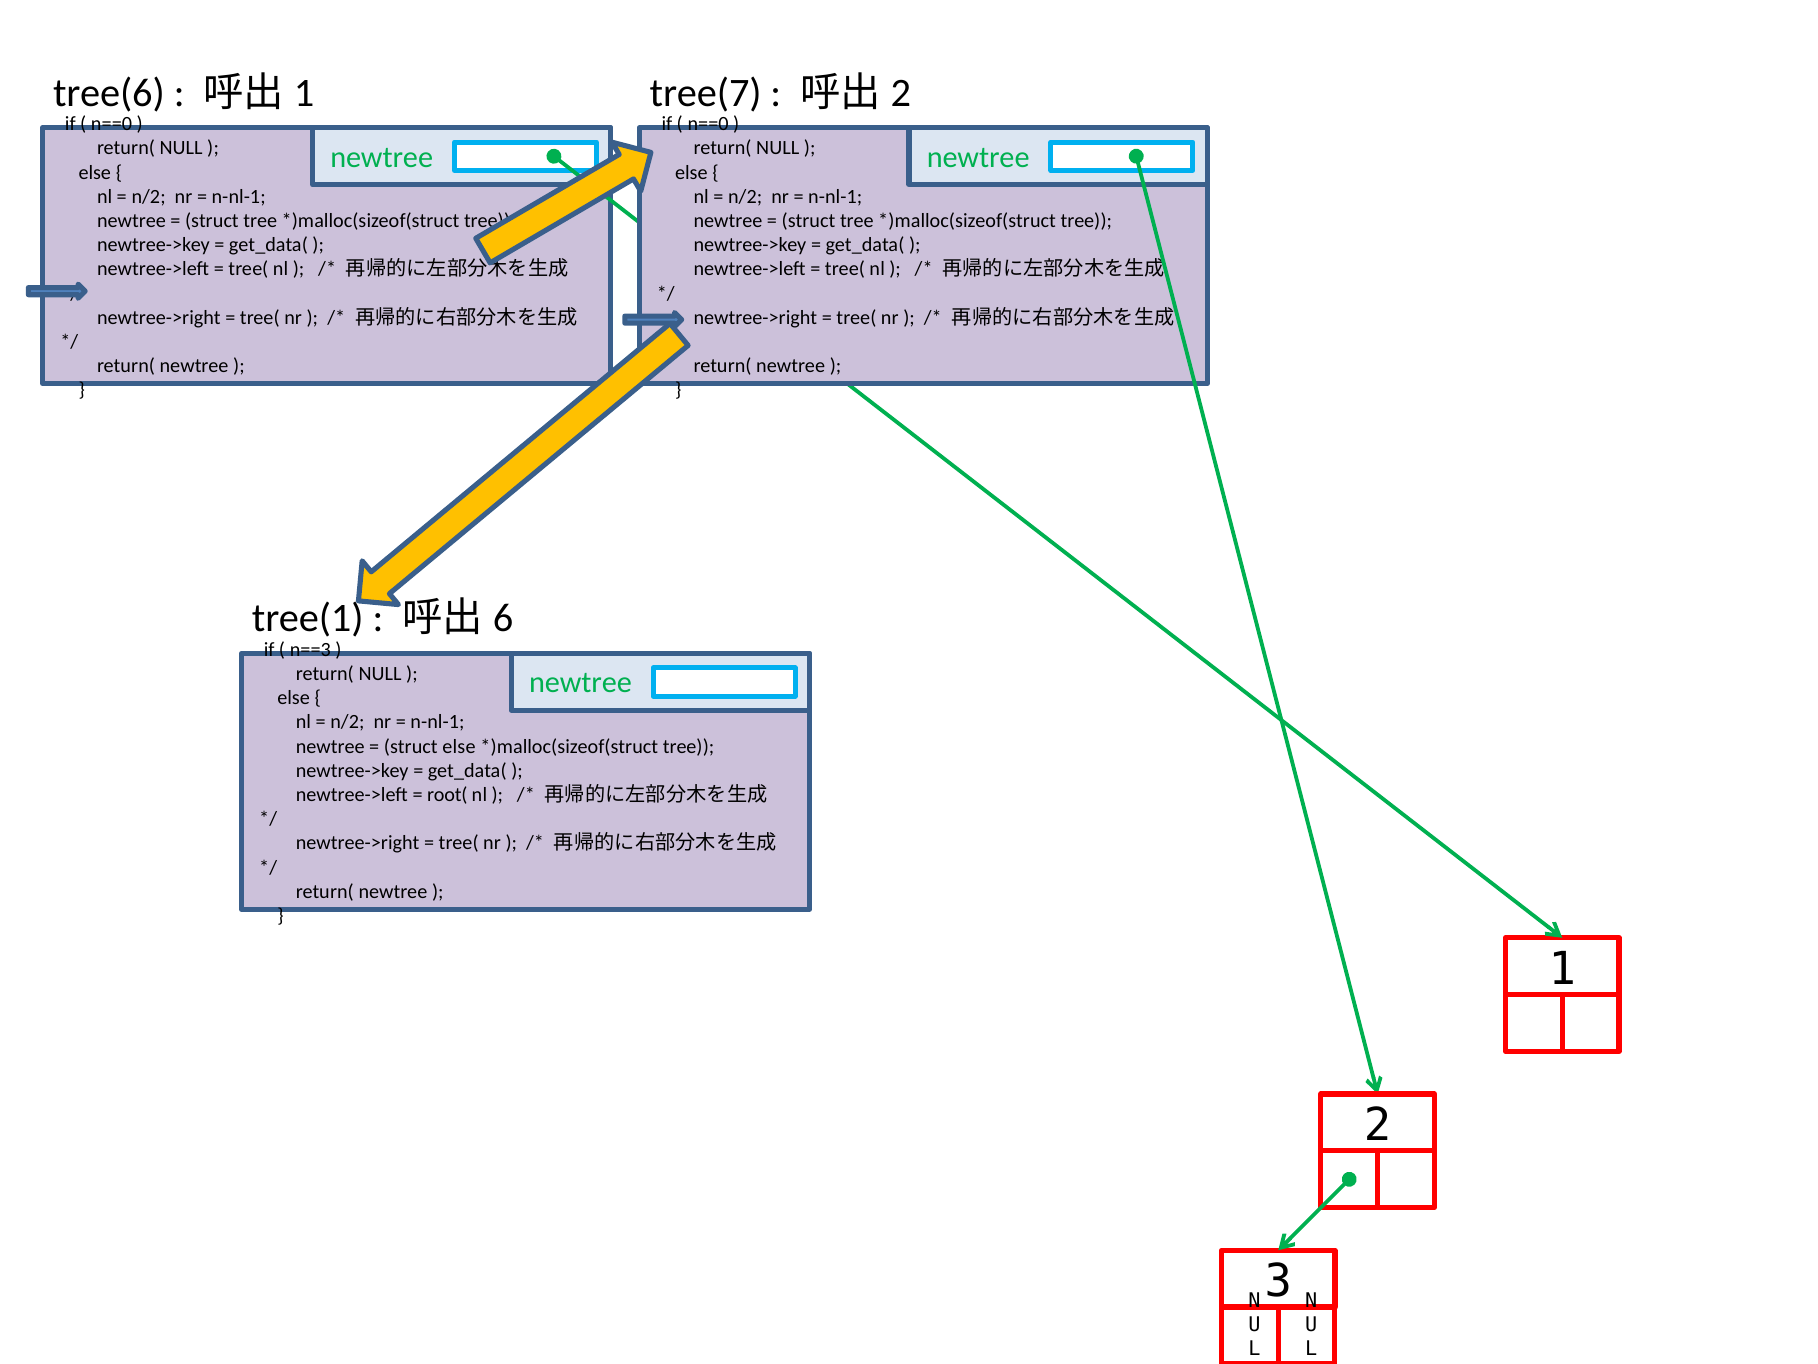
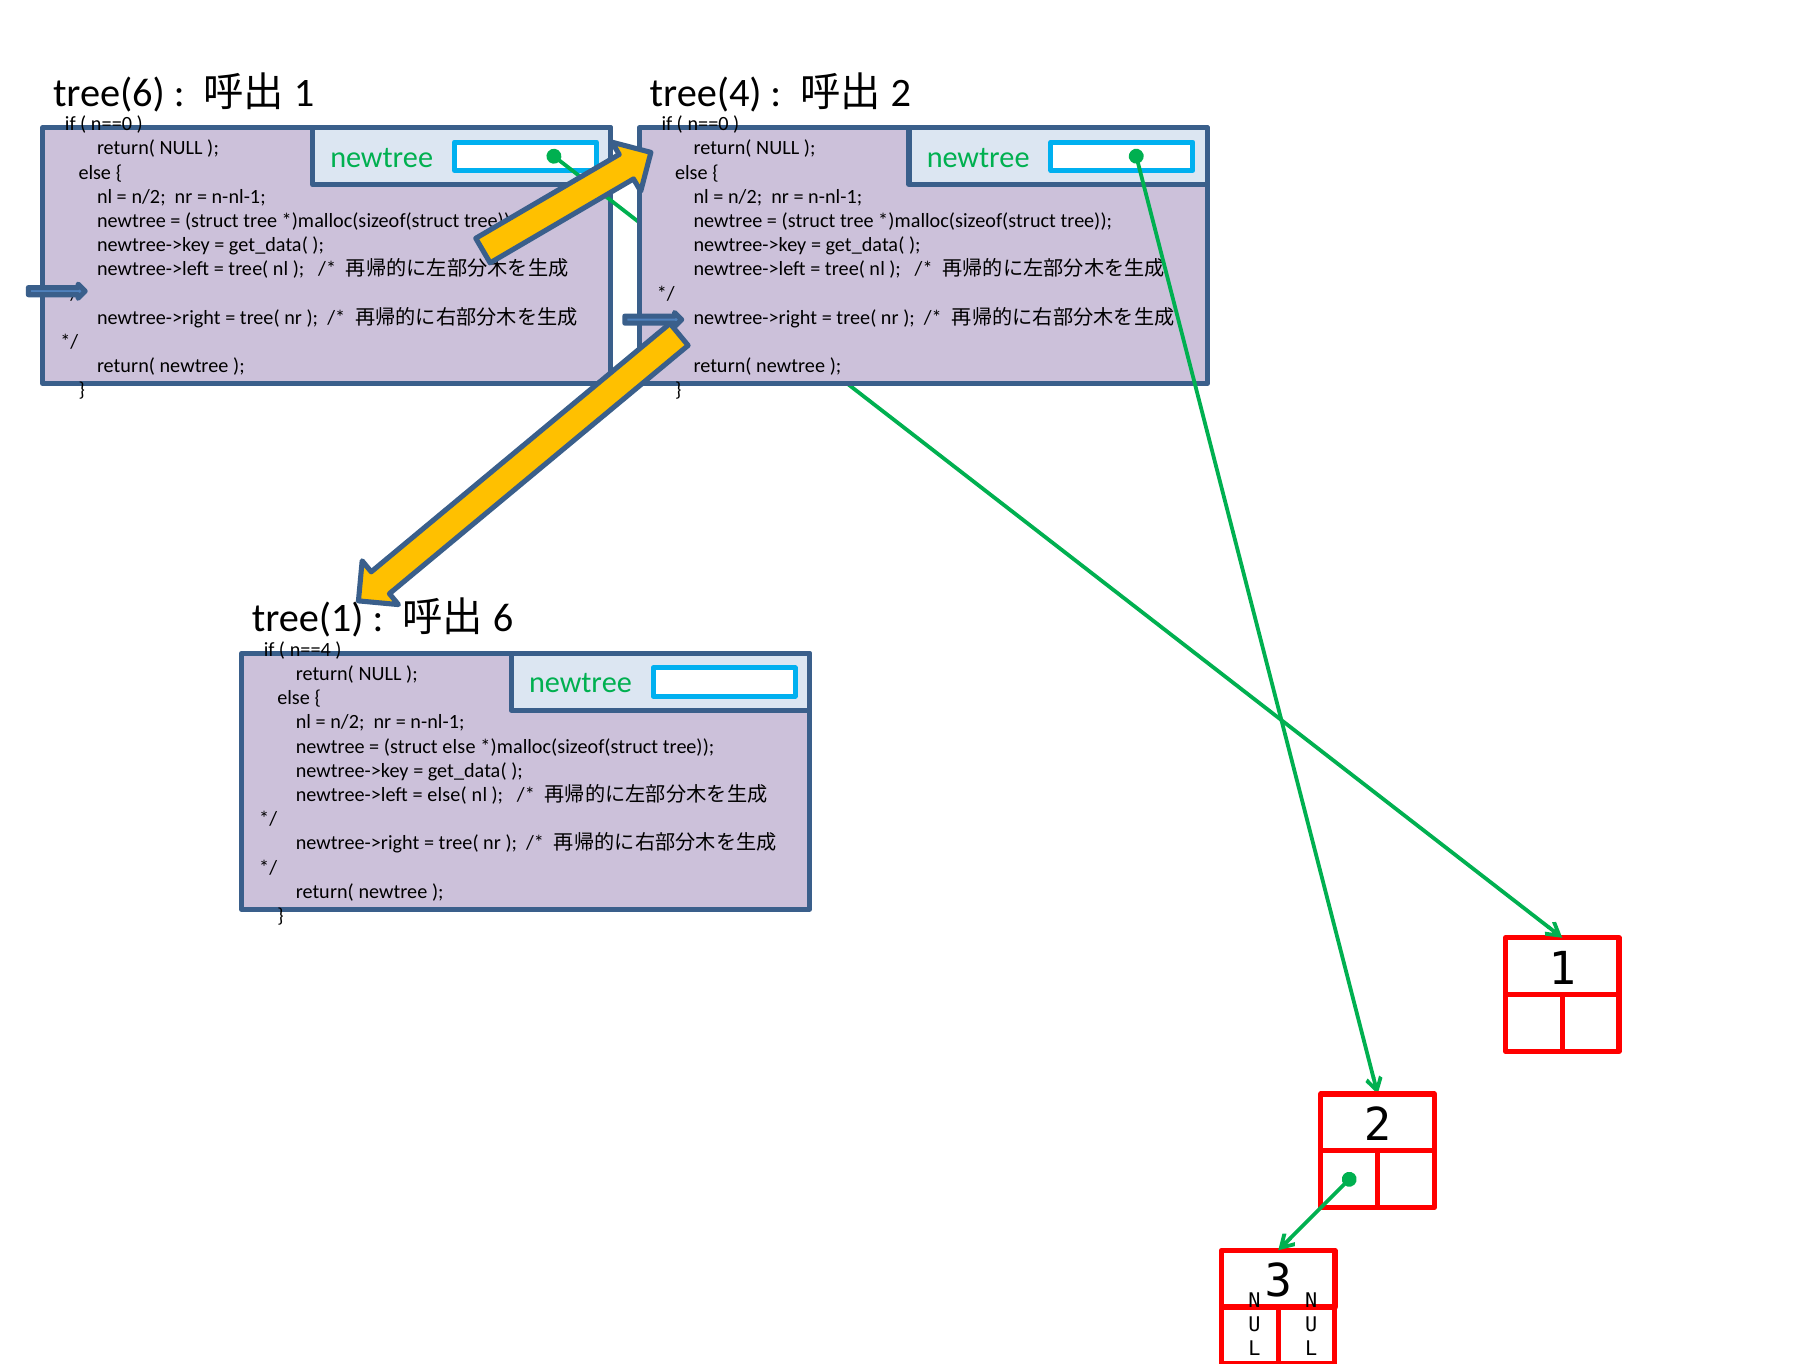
tree(7: tree(7 -> tree(4
n==3: n==3 -> n==4
root(: root( -> else(
